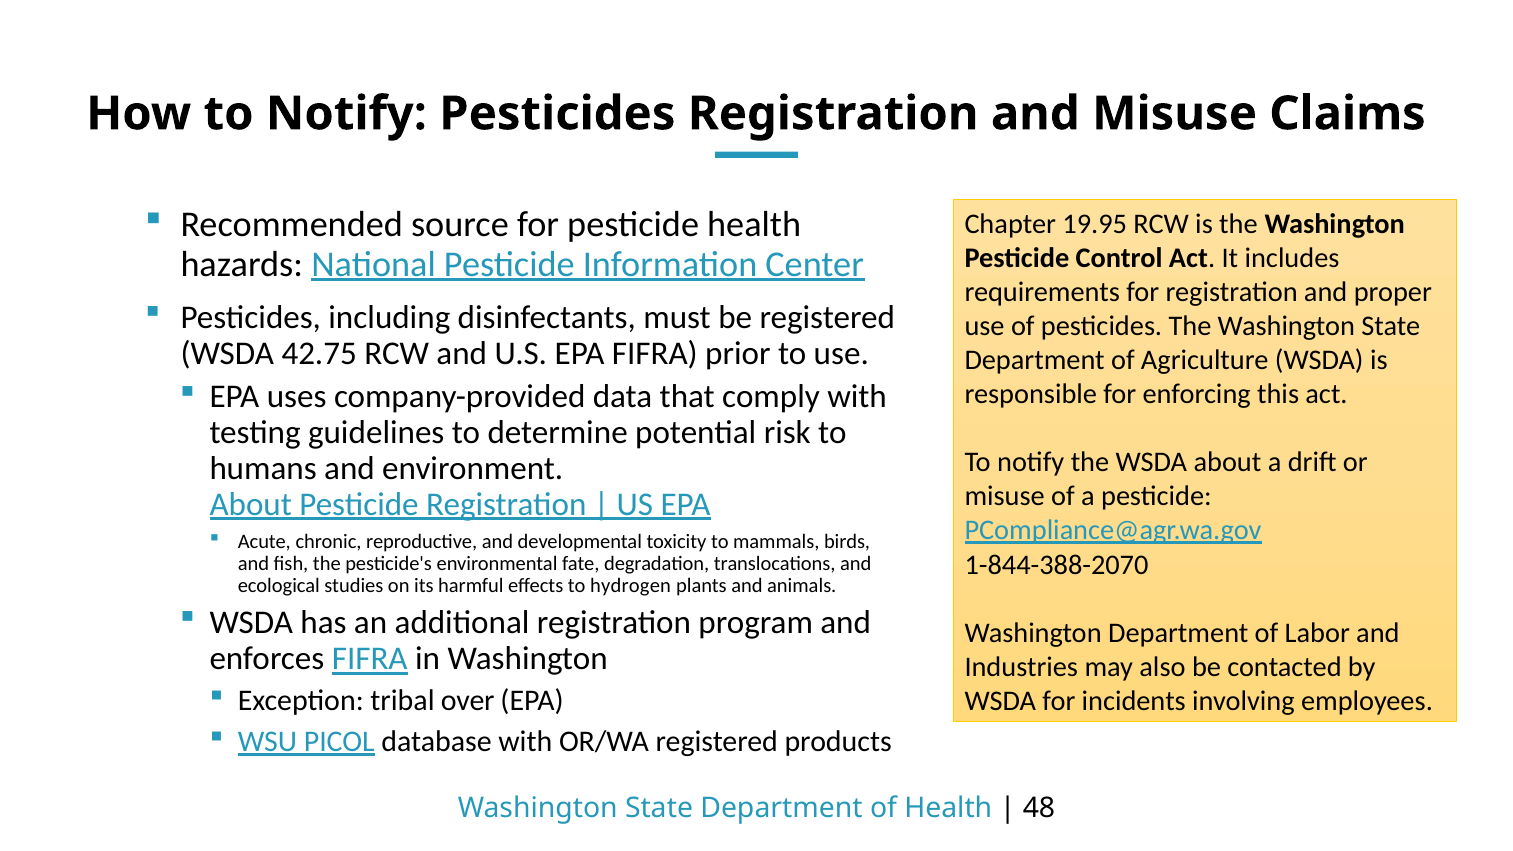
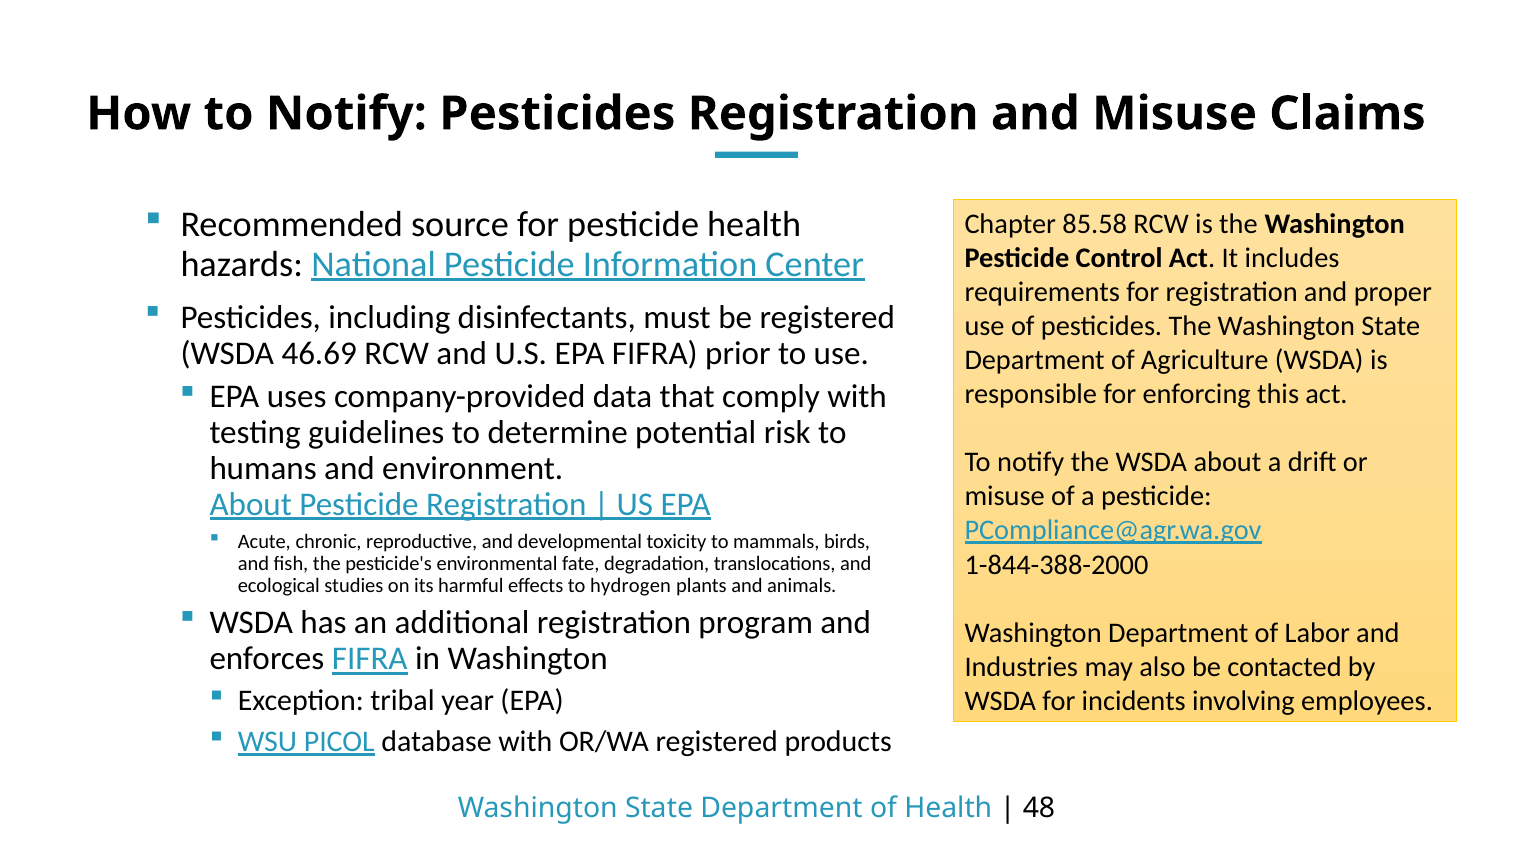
19.95: 19.95 -> 85.58
42.75: 42.75 -> 46.69
1-844-388-2070: 1-844-388-2070 -> 1-844-388-2000
over: over -> year
